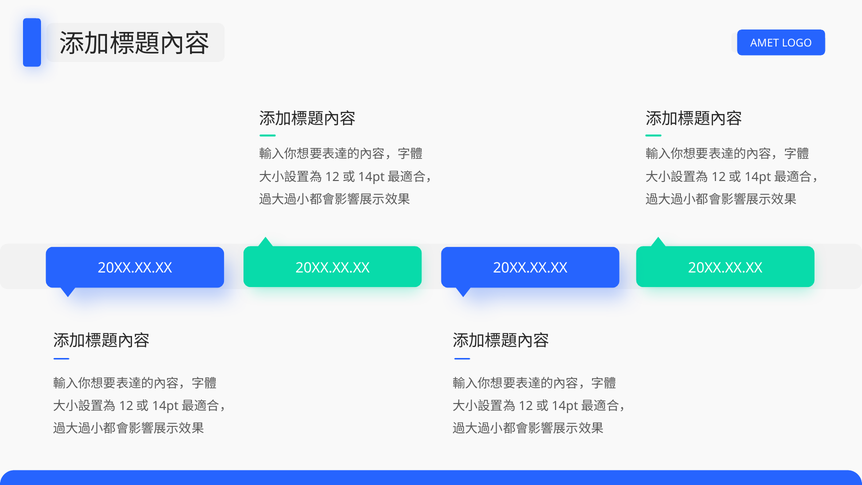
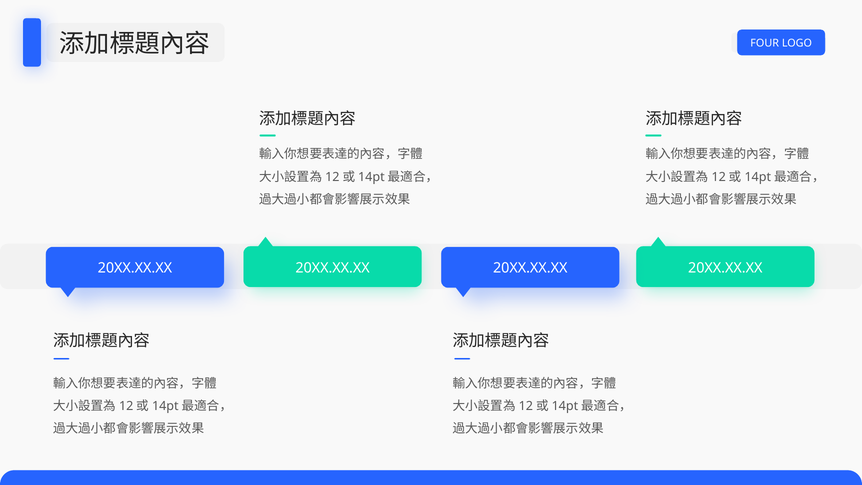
AMET: AMET -> FOUR
